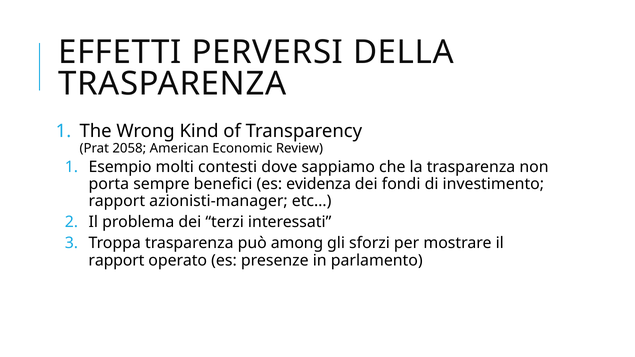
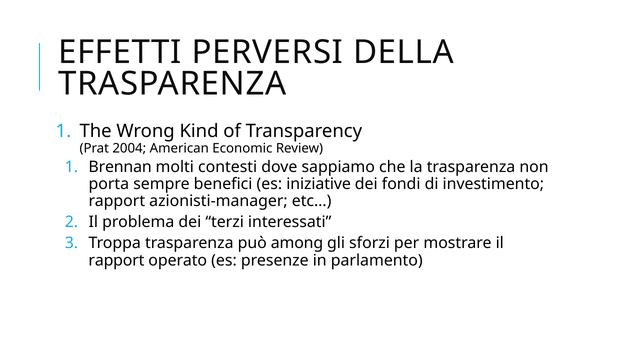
2058: 2058 -> 2004
Esempio: Esempio -> Brennan
evidenza: evidenza -> iniziative
